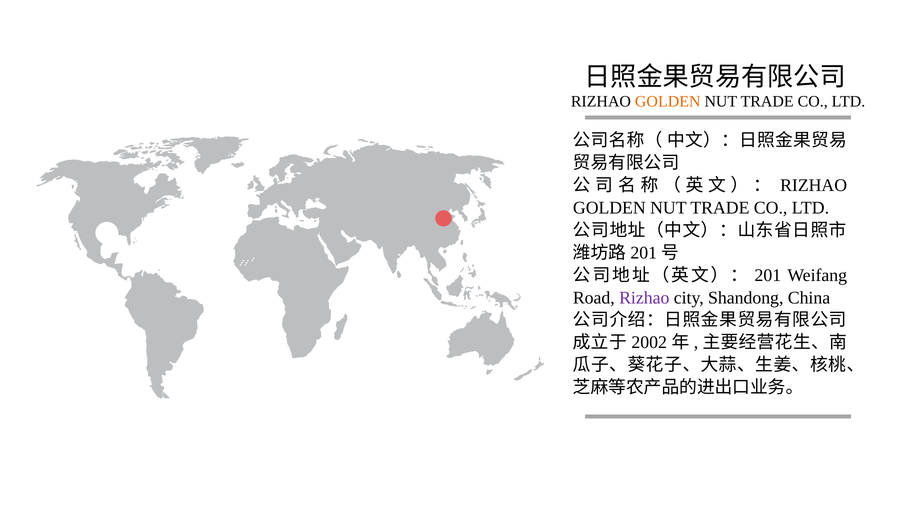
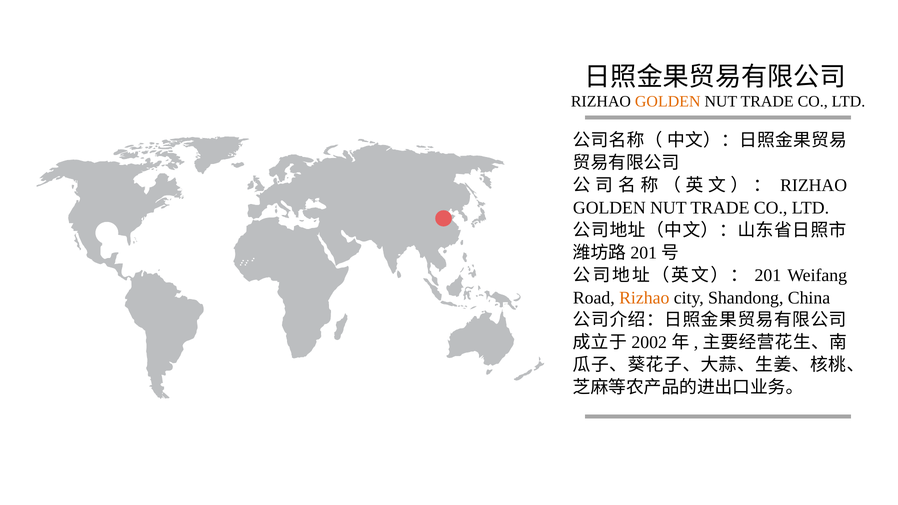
Rizhao at (644, 298) colour: purple -> orange
